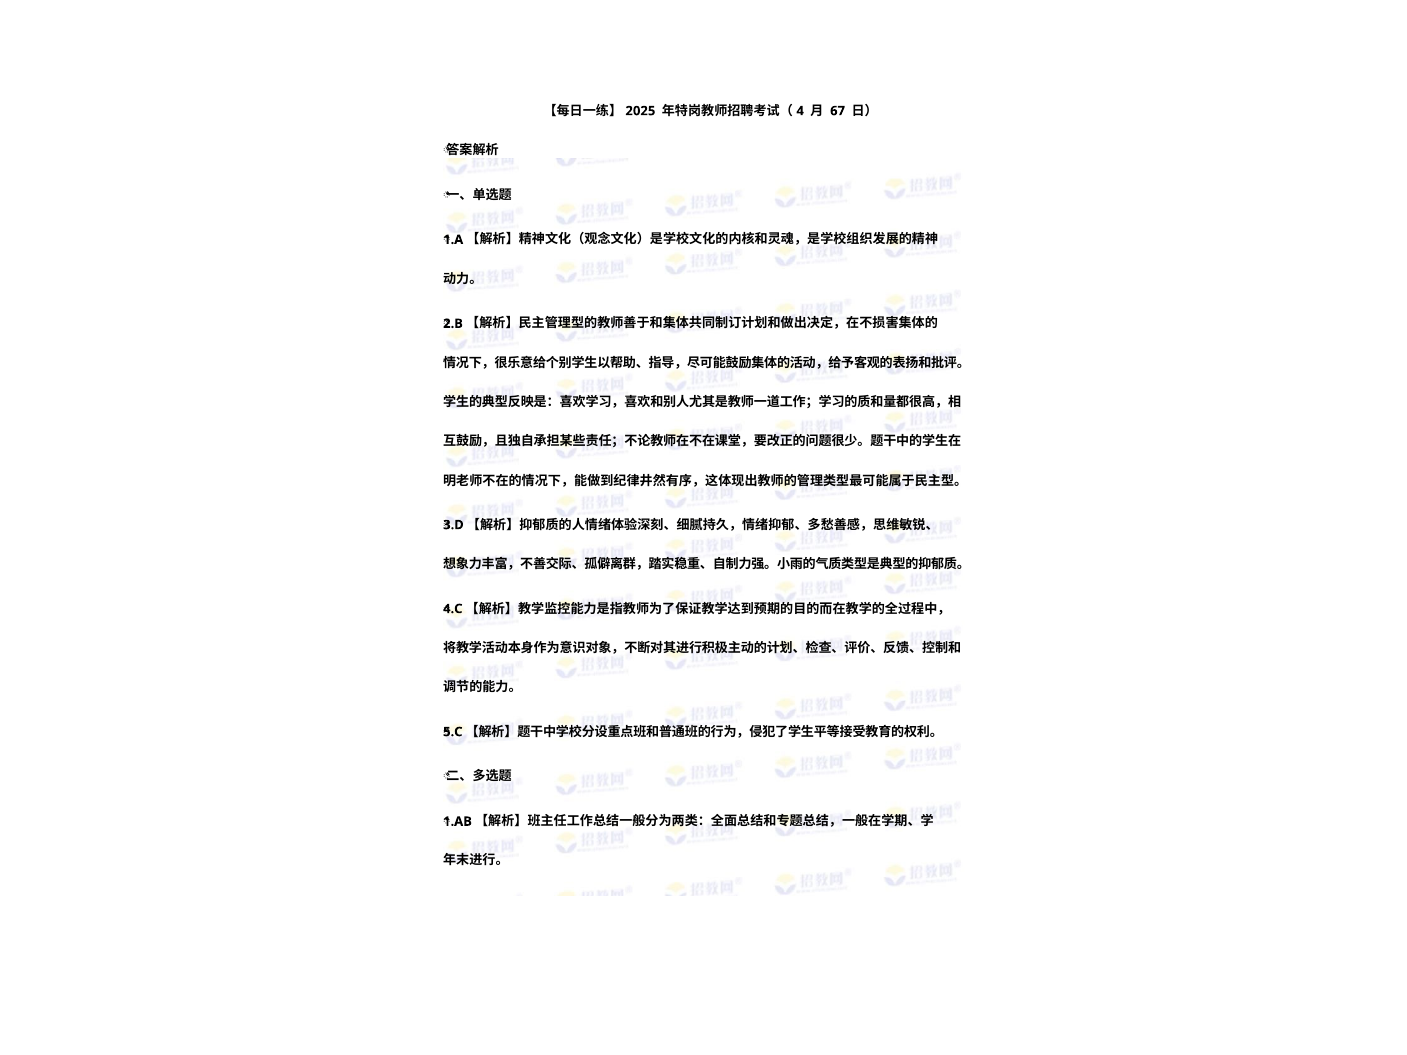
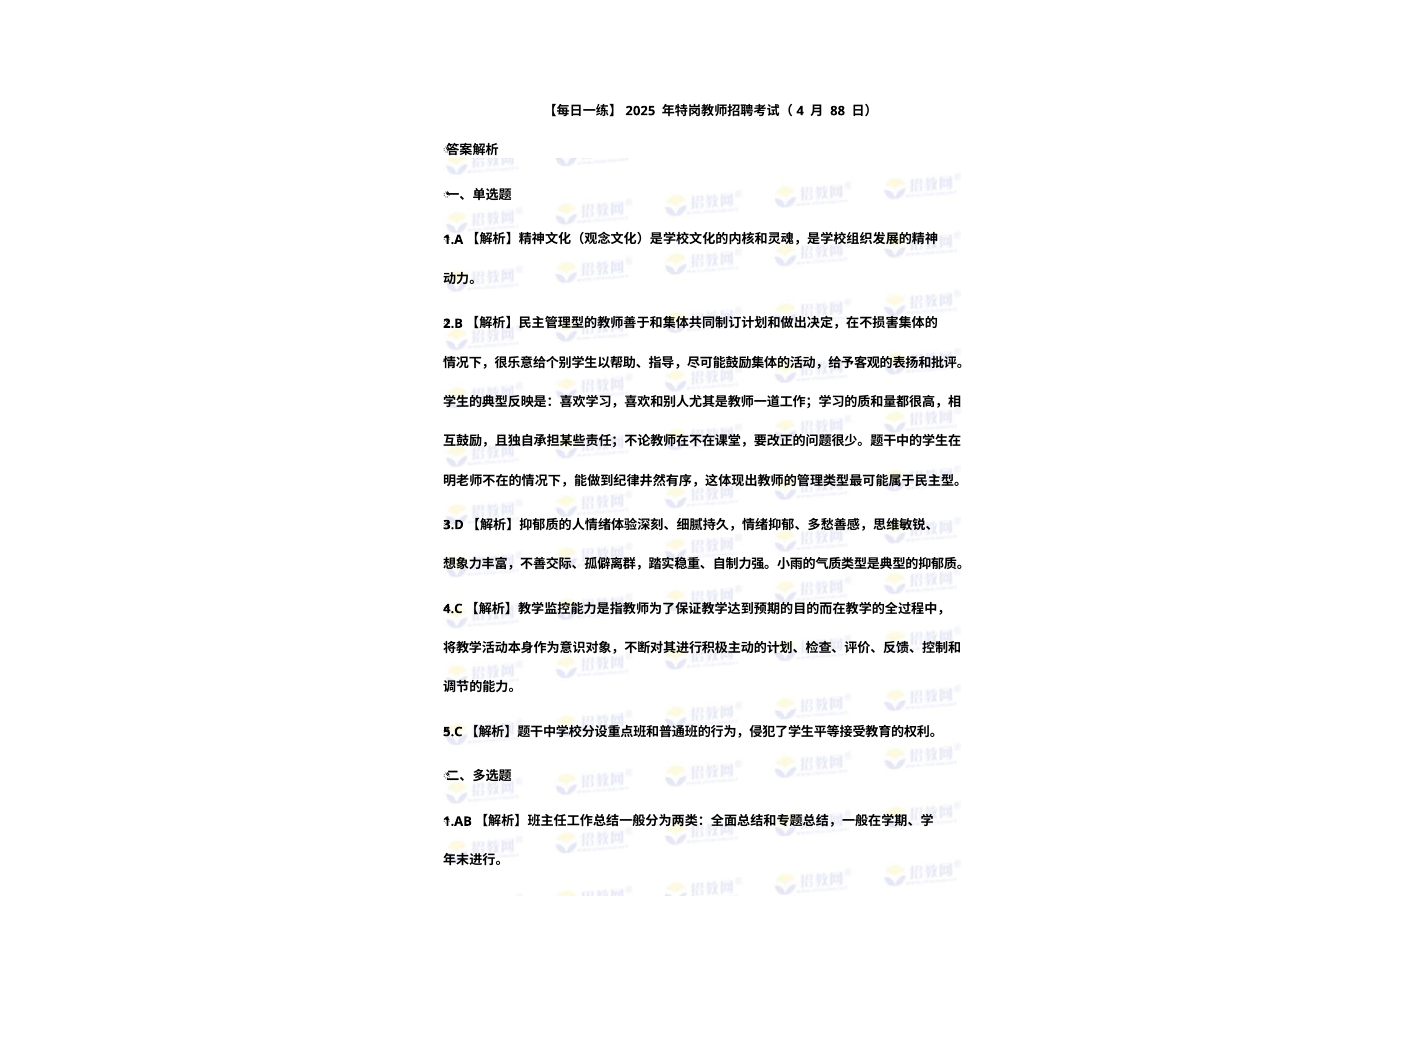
67: 67 -> 88
